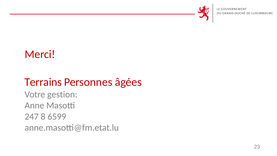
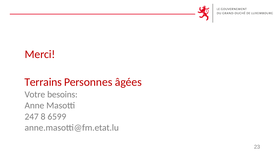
gestion: gestion -> besoins
